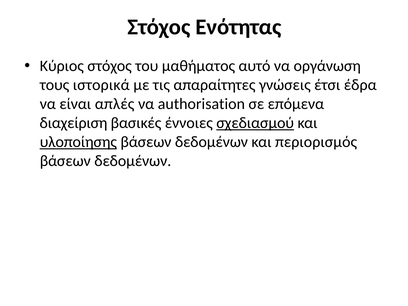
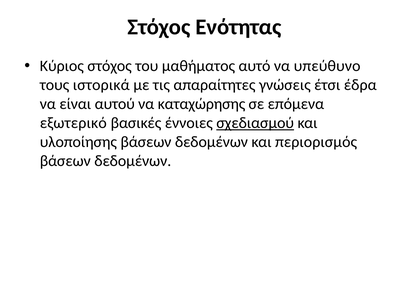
οργάνωση: οργάνωση -> υπεύθυνο
απλές: απλές -> αυτού
authorisation: authorisation -> καταχώρησης
διαχείριση: διαχείριση -> εξωτερικό
υλοποίησης underline: present -> none
